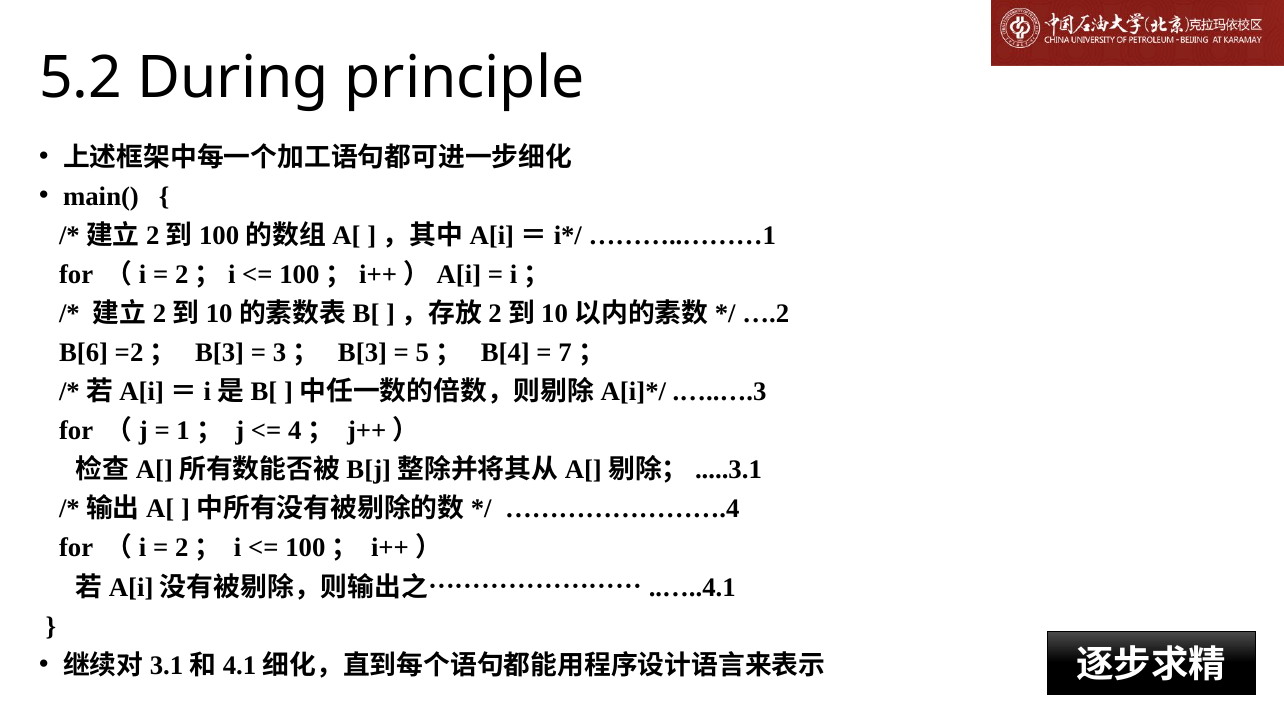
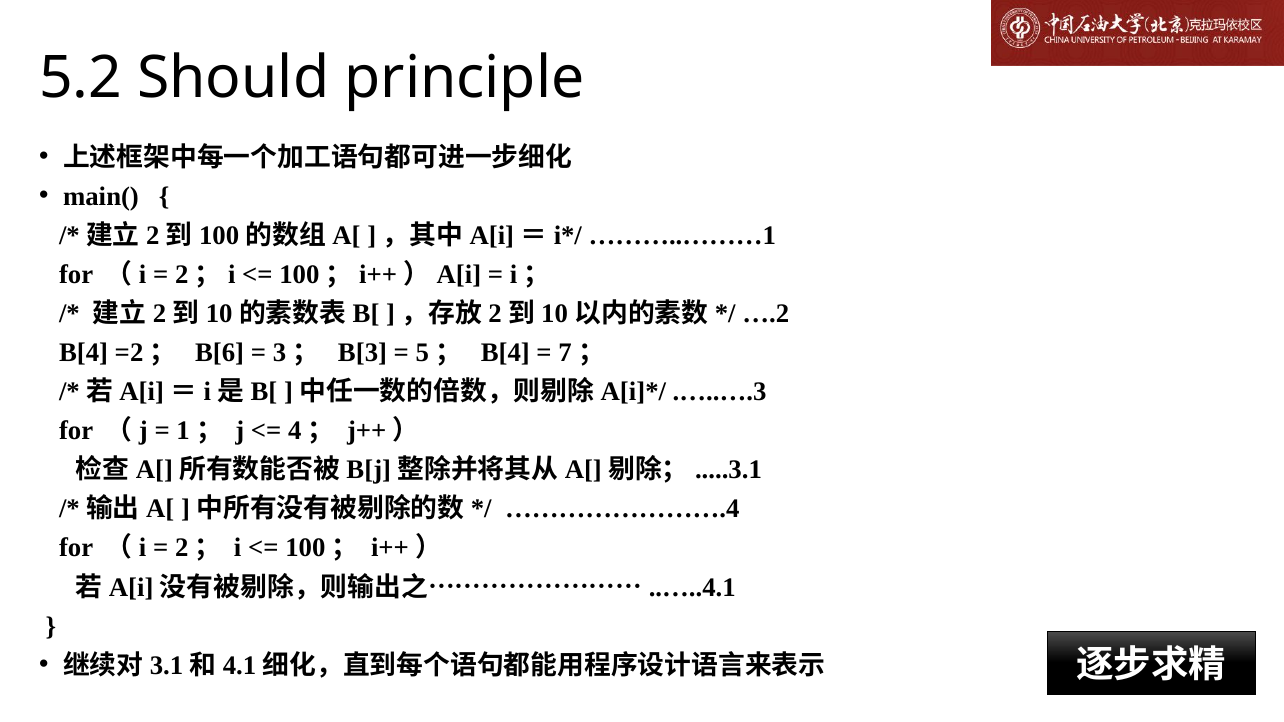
During: During -> Should
B[6 at (84, 353): B[6 -> B[4
=2； B[3: B[3 -> B[6
